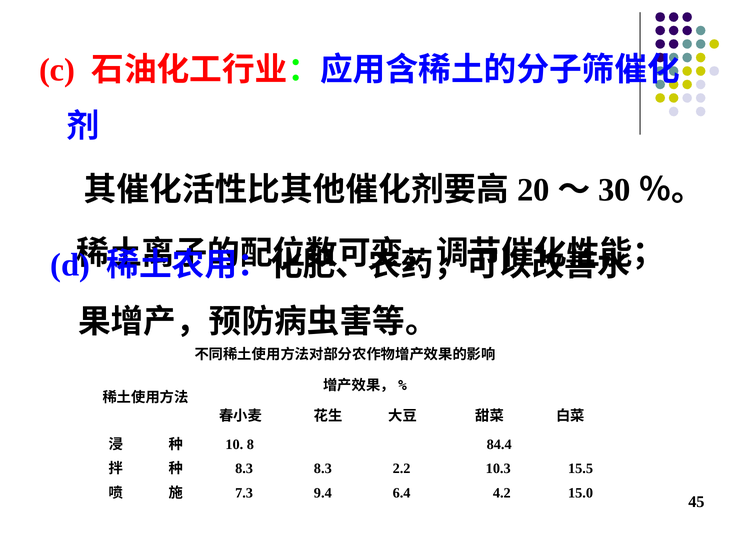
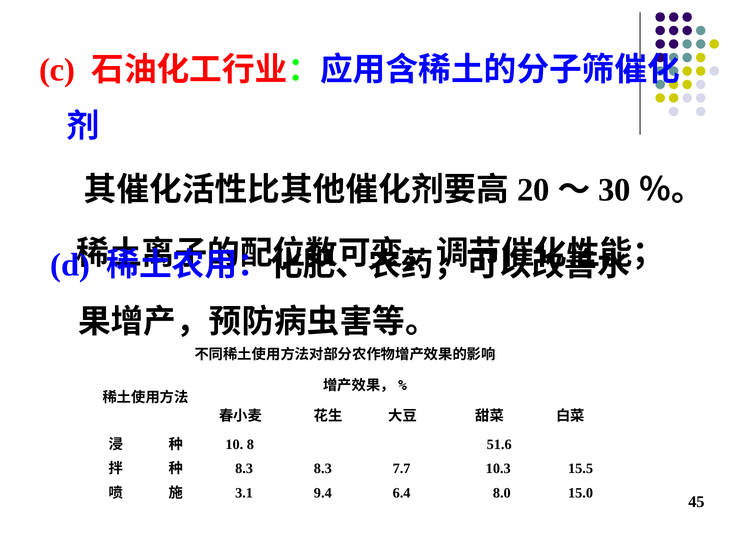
84.4: 84.4 -> 51.6
2.2: 2.2 -> 7.7
7.3: 7.3 -> 3.1
4.2: 4.2 -> 8.0
